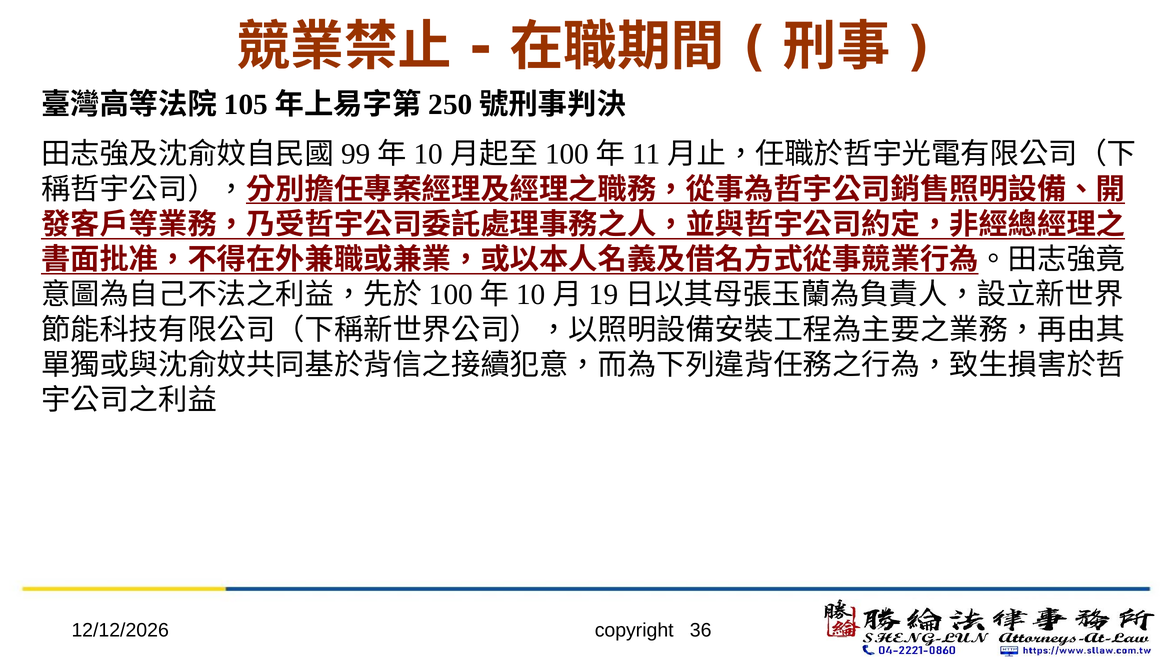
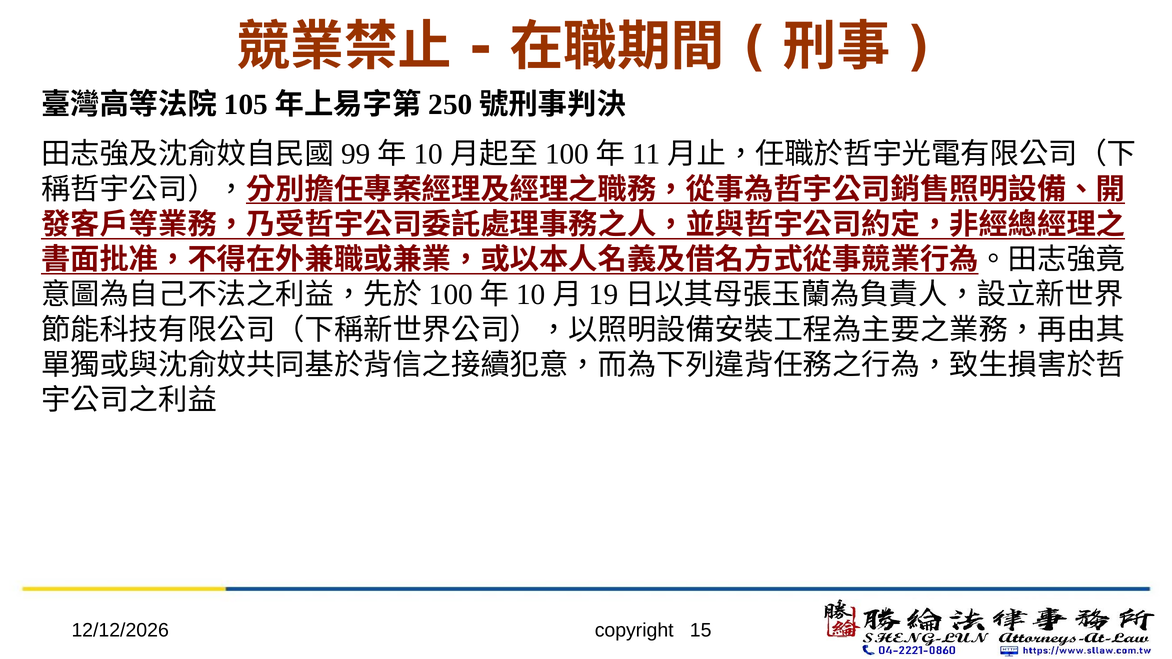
36: 36 -> 15
